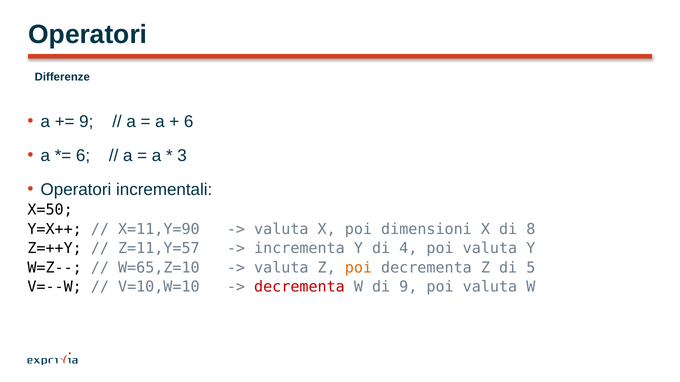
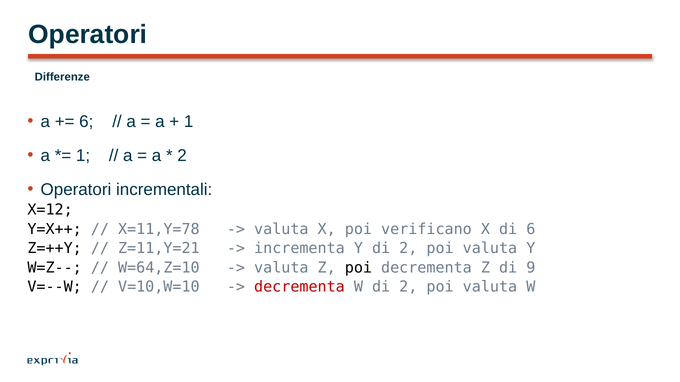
9 at (86, 122): 9 -> 6
6 at (189, 122): 6 -> 1
6 at (83, 156): 6 -> 1
3 at (182, 156): 3 -> 2
X=50: X=50 -> X=12
X=11,Y=90: X=11,Y=90 -> X=11,Y=78
dimensioni: dimensioni -> verificano
di 8: 8 -> 6
Z=11,Y=57: Z=11,Y=57 -> Z=11,Y=21
Y di 4: 4 -> 2
W=65,Z=10: W=65,Z=10 -> W=64,Z=10
poi at (358, 268) colour: orange -> black
5: 5 -> 9
W di 9: 9 -> 2
